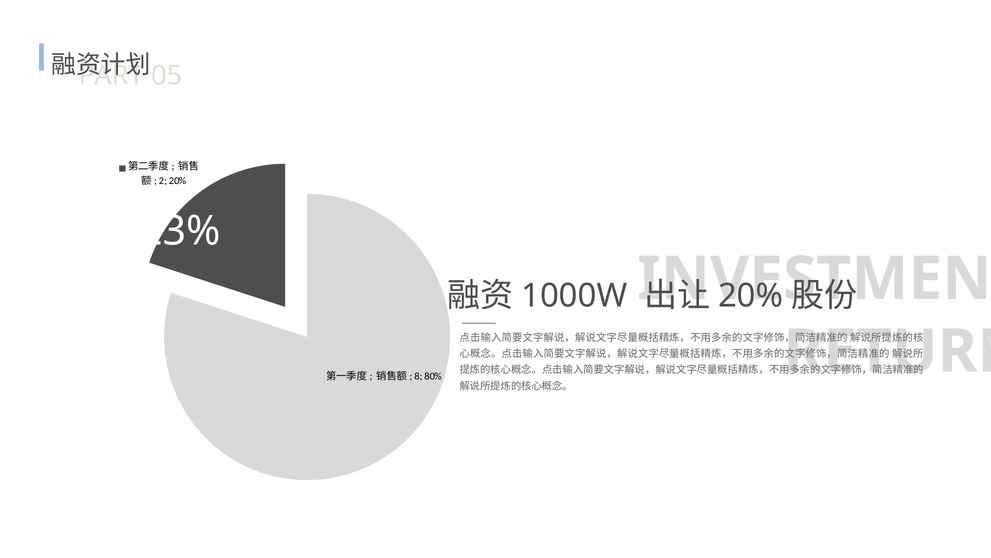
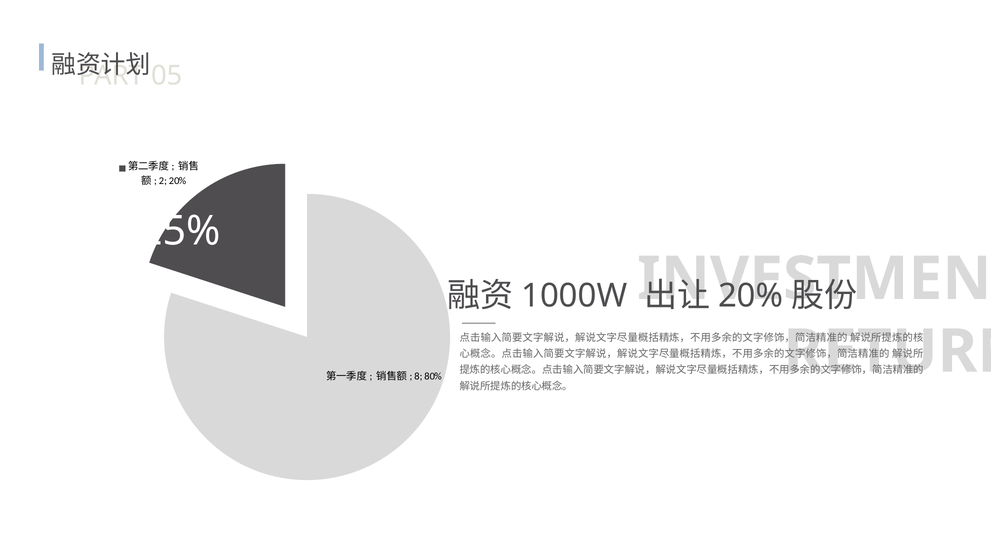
23%: 23% -> 25%
